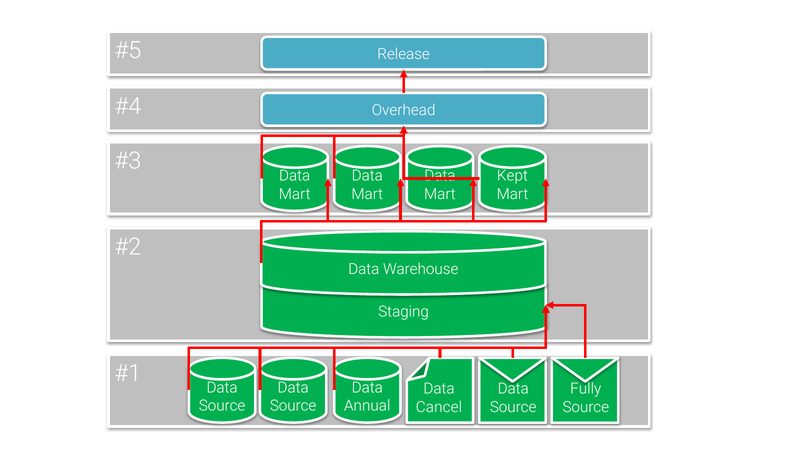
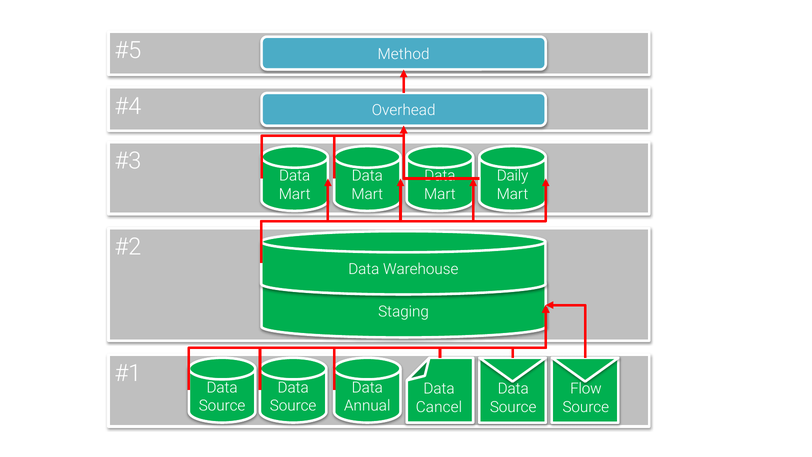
Release: Release -> Method
Kept: Kept -> Daily
Fully: Fully -> Flow
